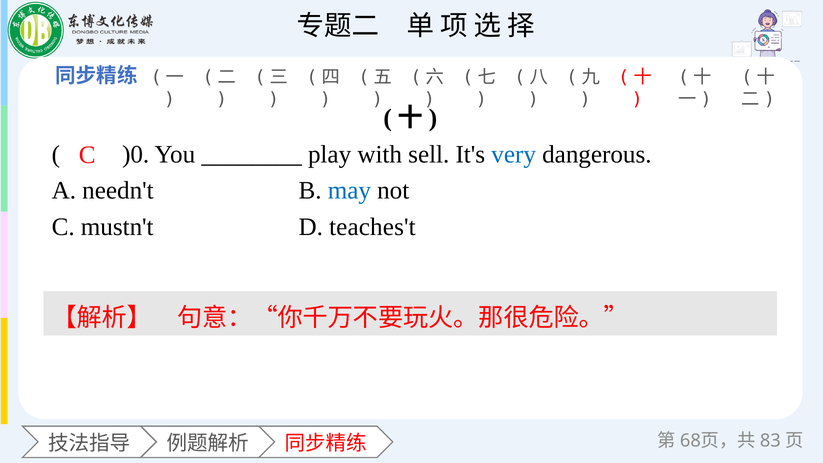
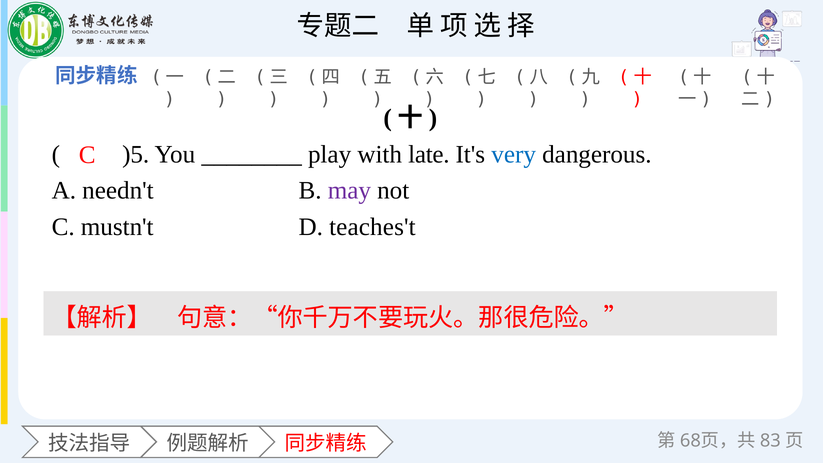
)0: )0 -> )5
sell: sell -> late
may colour: blue -> purple
